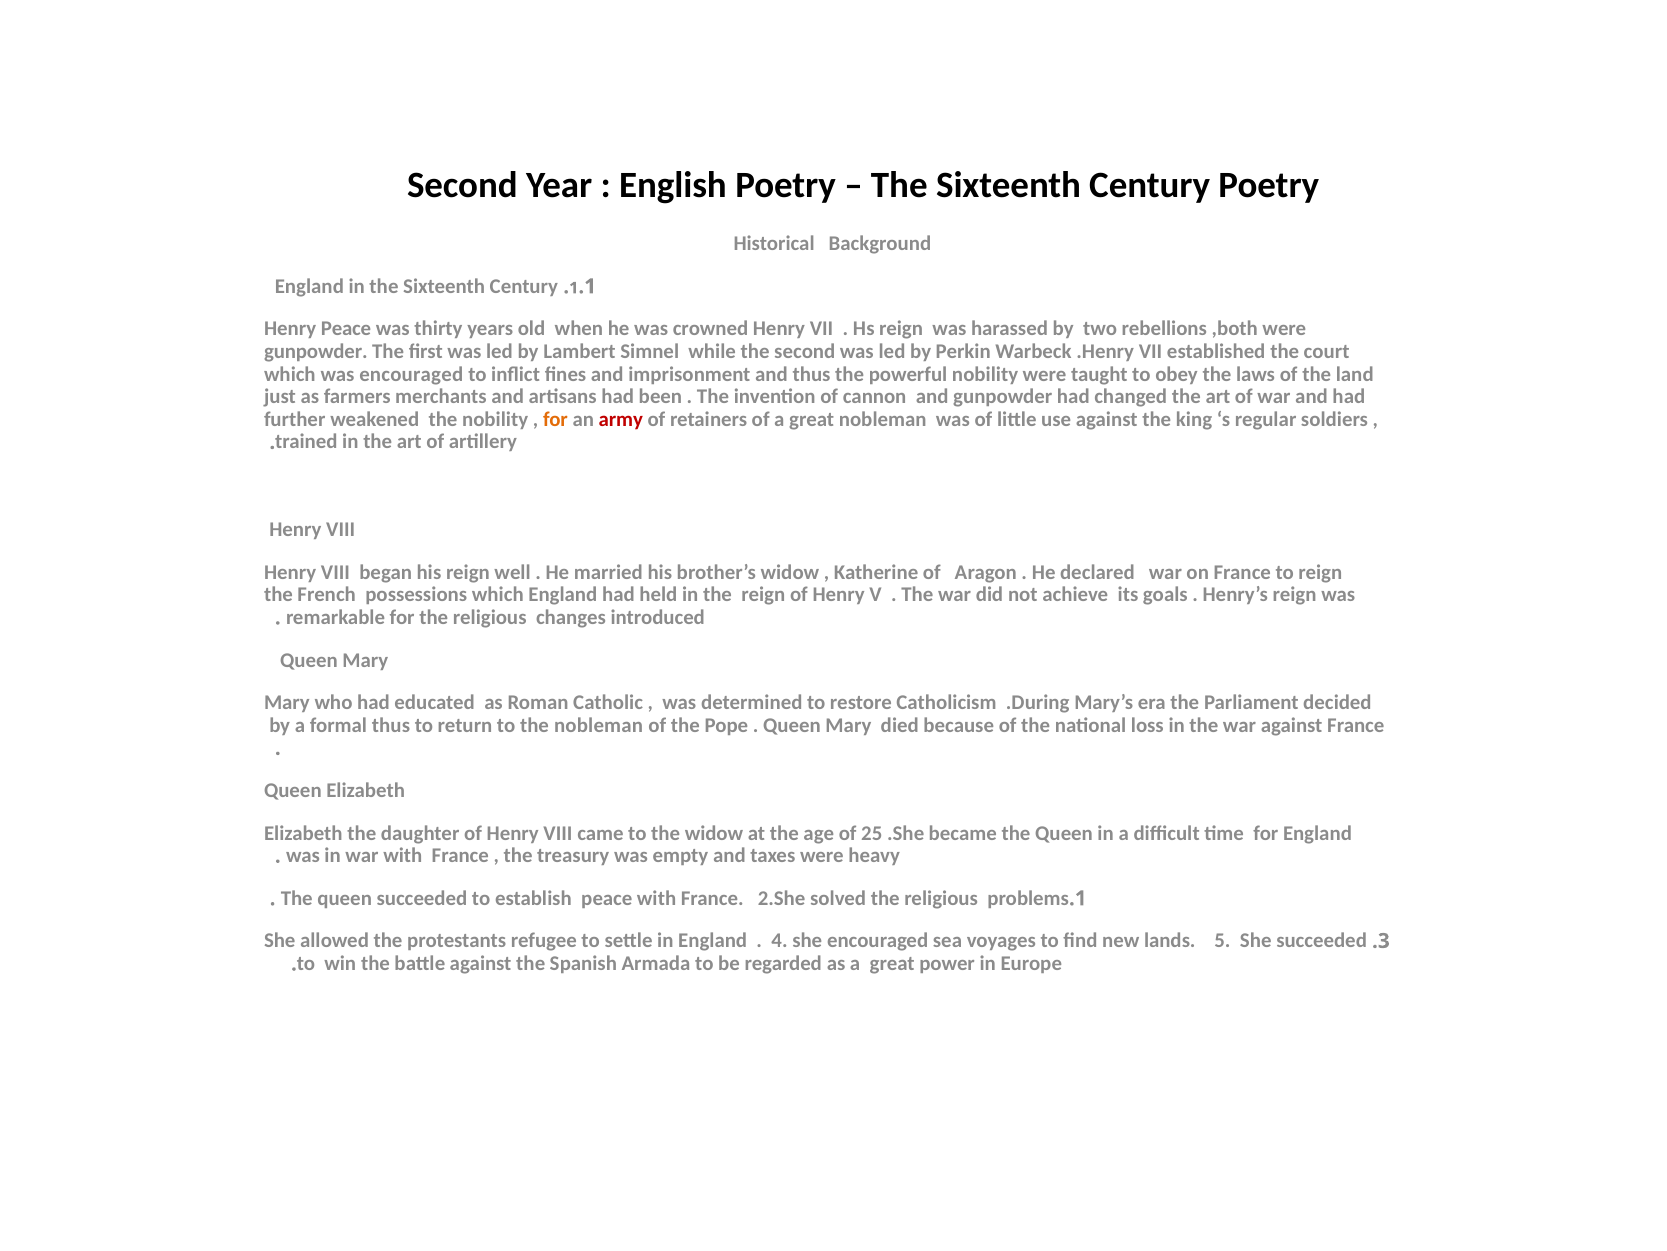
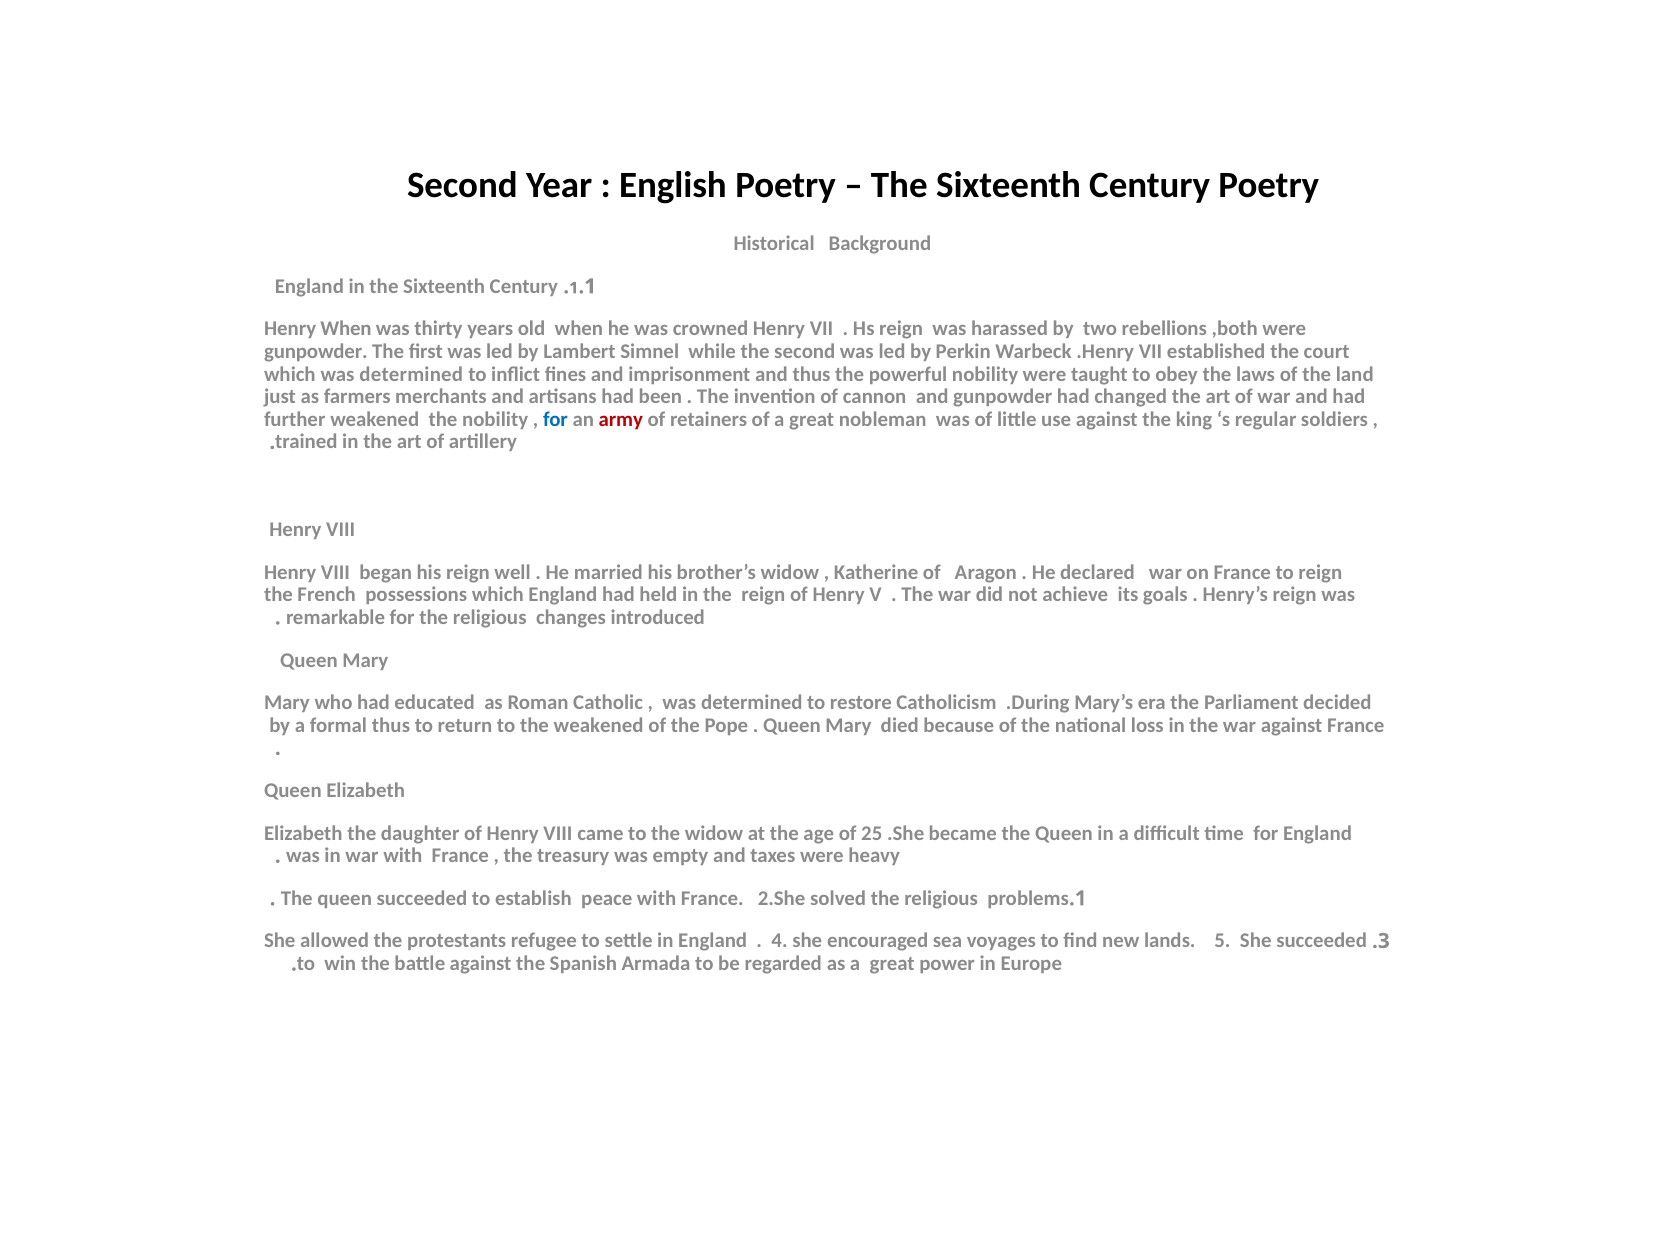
Henry Peace: Peace -> When
which was encouraged: encouraged -> determined
for at (555, 419) colour: orange -> blue
the nobleman: nobleman -> weakened
